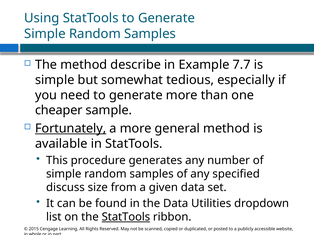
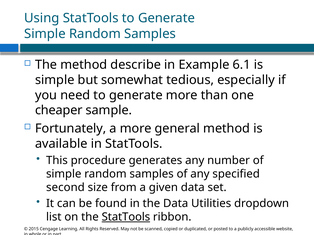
7.7: 7.7 -> 6.1
Fortunately underline: present -> none
discuss: discuss -> second
